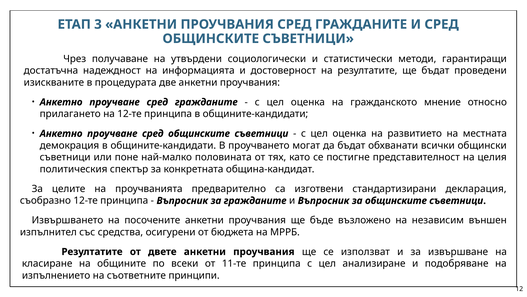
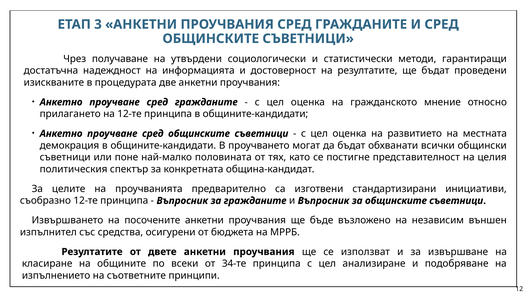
декларация: декларация -> инициативи
11-те: 11-те -> 34-те
